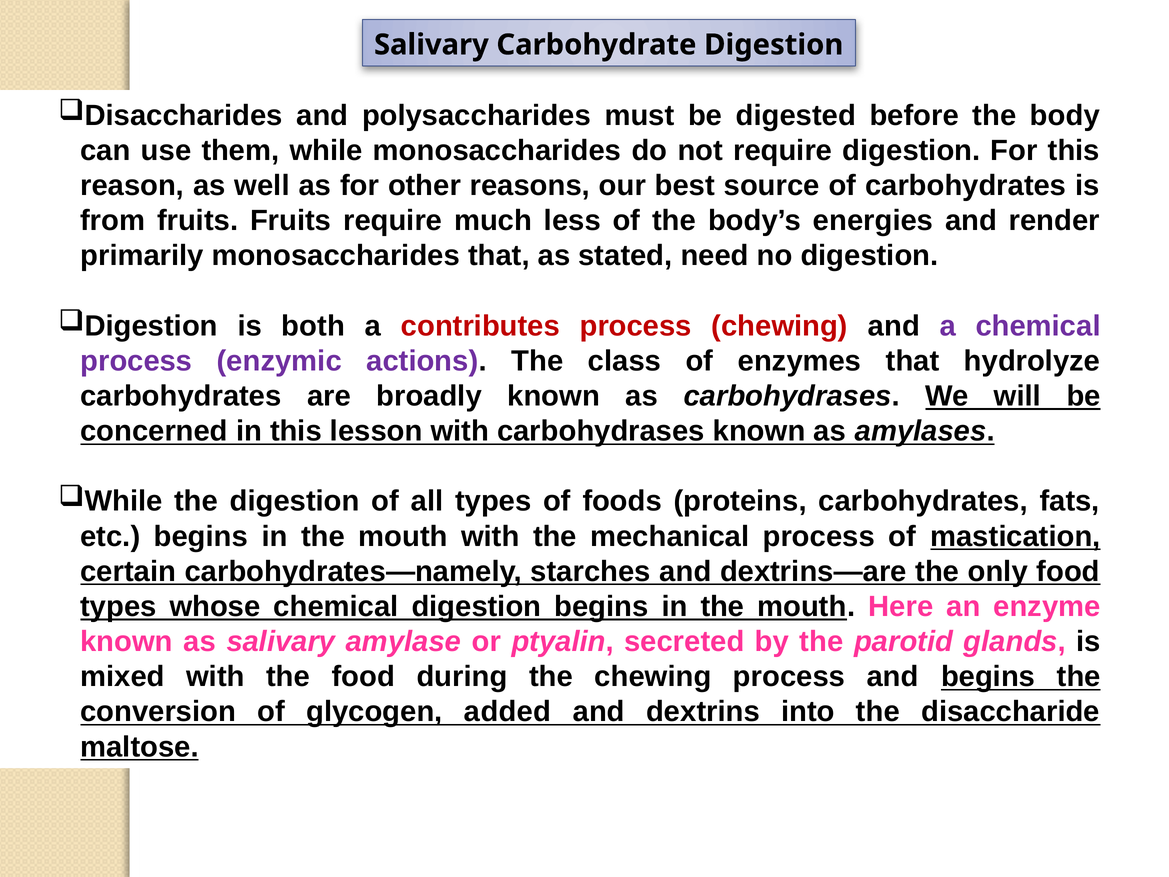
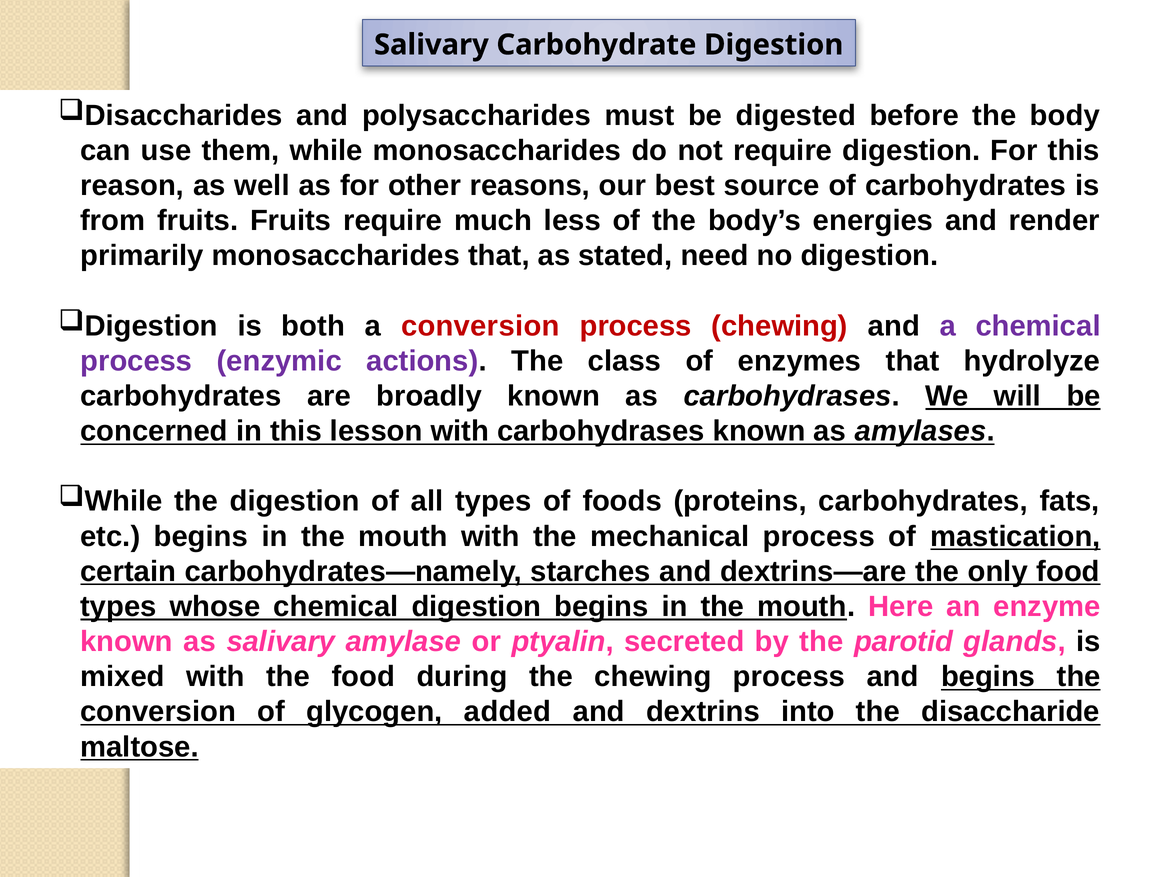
a contributes: contributes -> conversion
